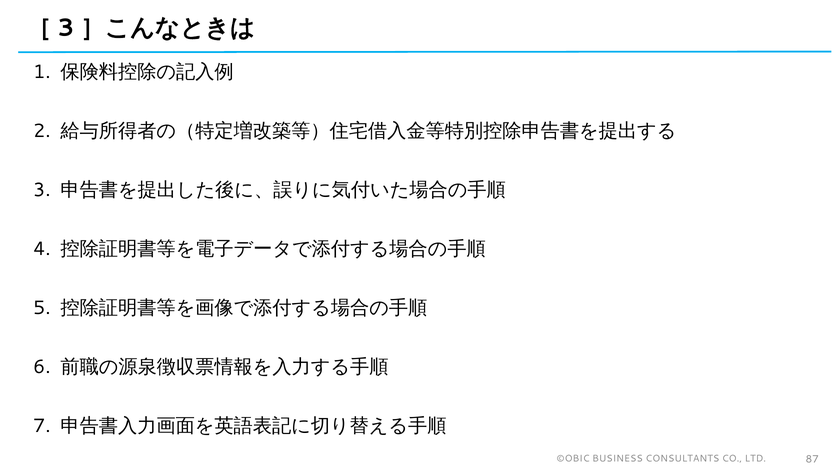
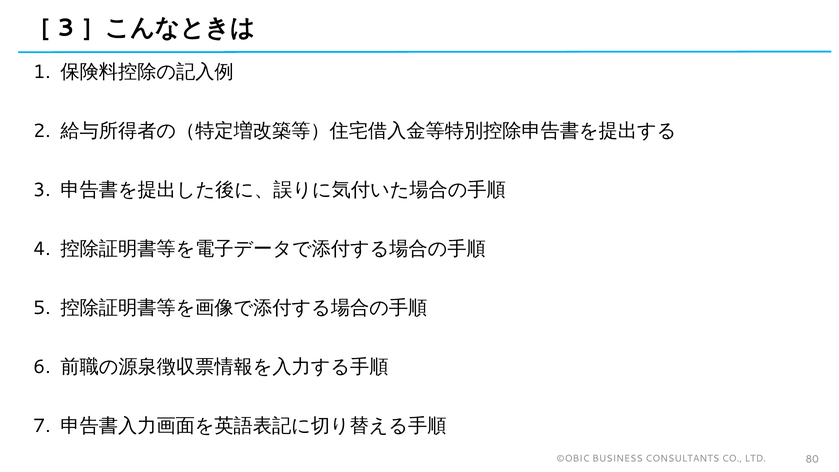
87: 87 -> 80
